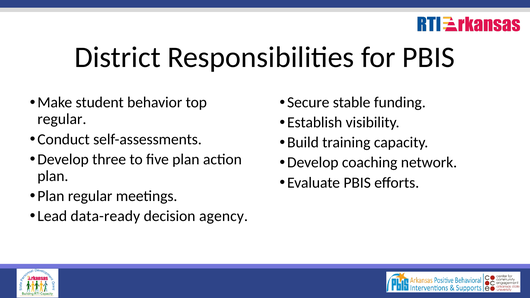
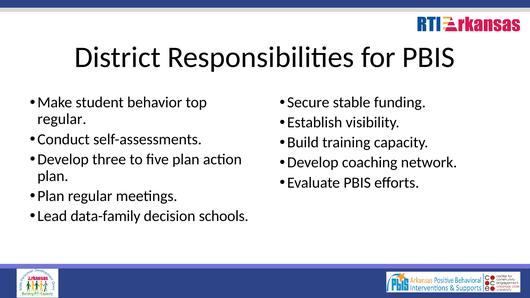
data-ready: data-ready -> data-family
agency: agency -> schools
